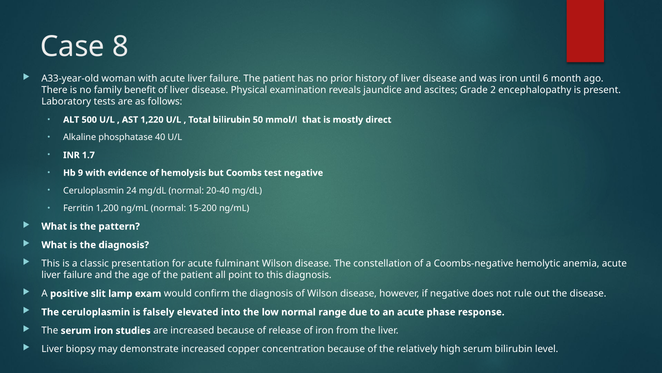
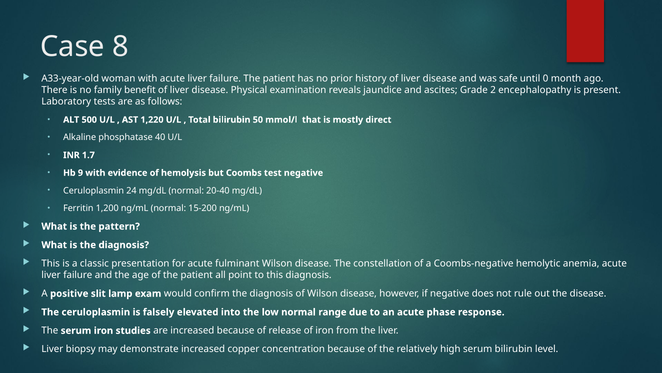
was iron: iron -> safe
6: 6 -> 0
